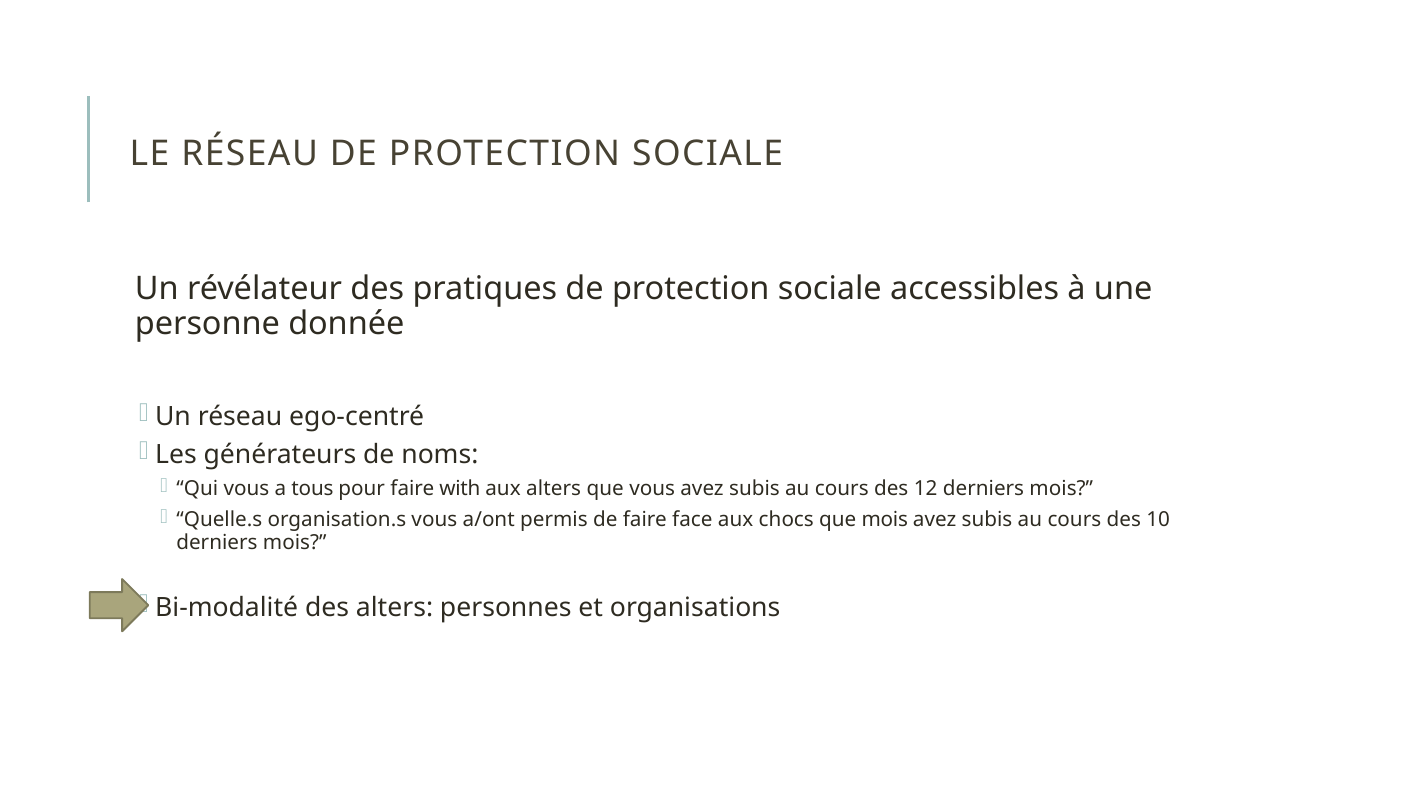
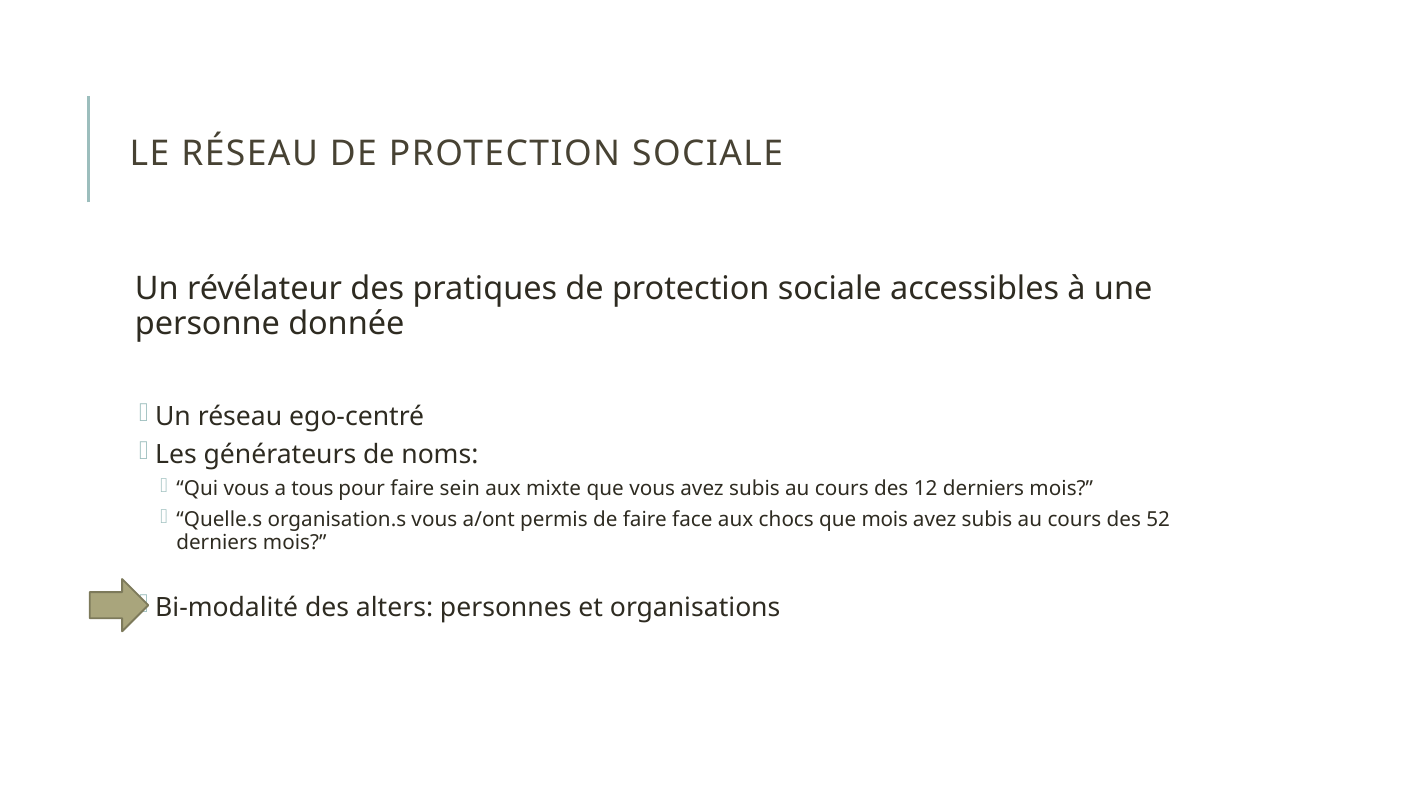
with: with -> sein
aux alters: alters -> mixte
10: 10 -> 52
